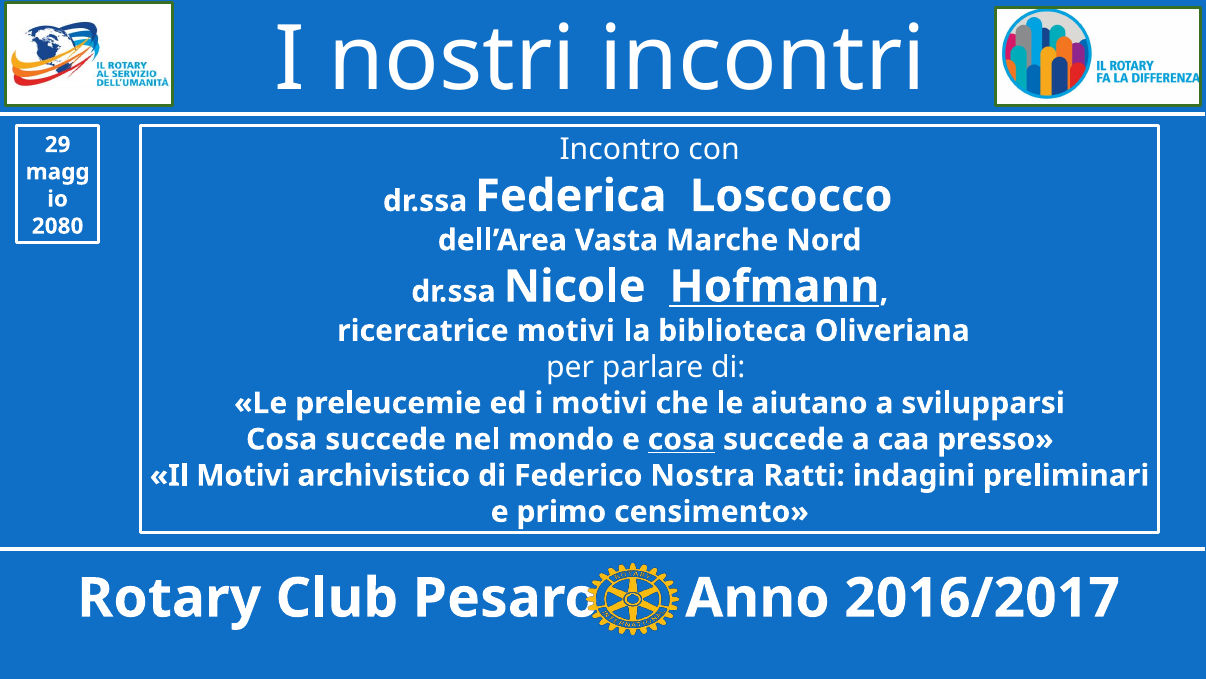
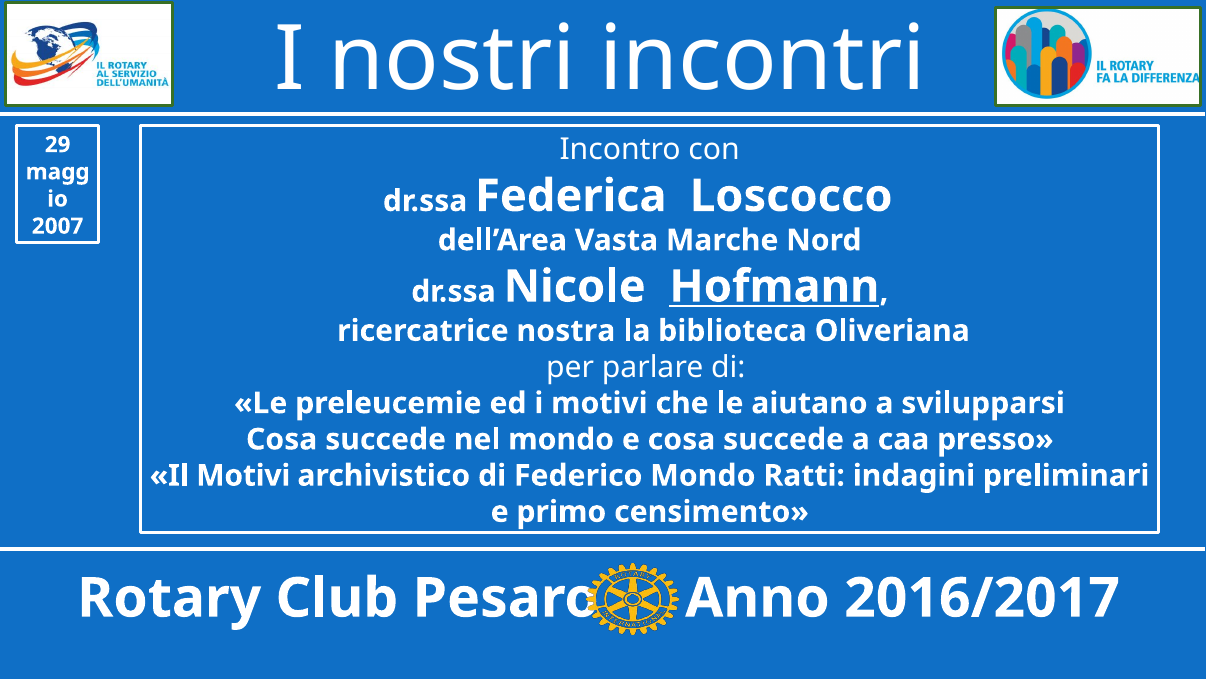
2080: 2080 -> 2007
ricercatrice motivi: motivi -> nostra
cosa at (682, 439) underline: present -> none
Federico Nostra: Nostra -> Mondo
